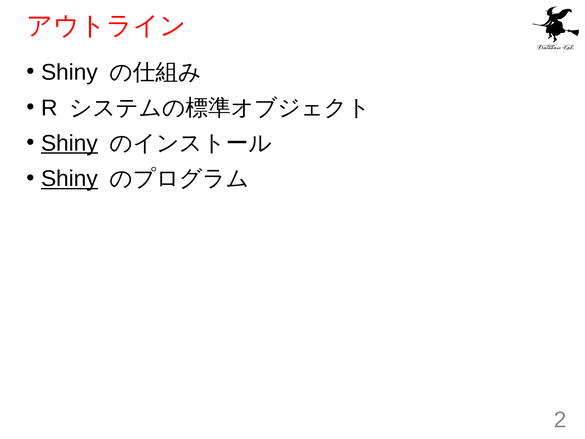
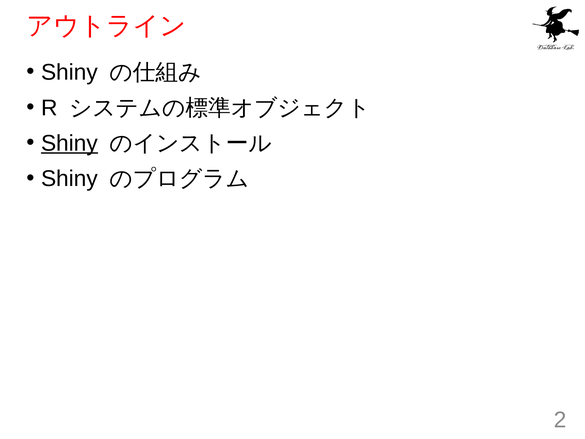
Shiny at (69, 179) underline: present -> none
